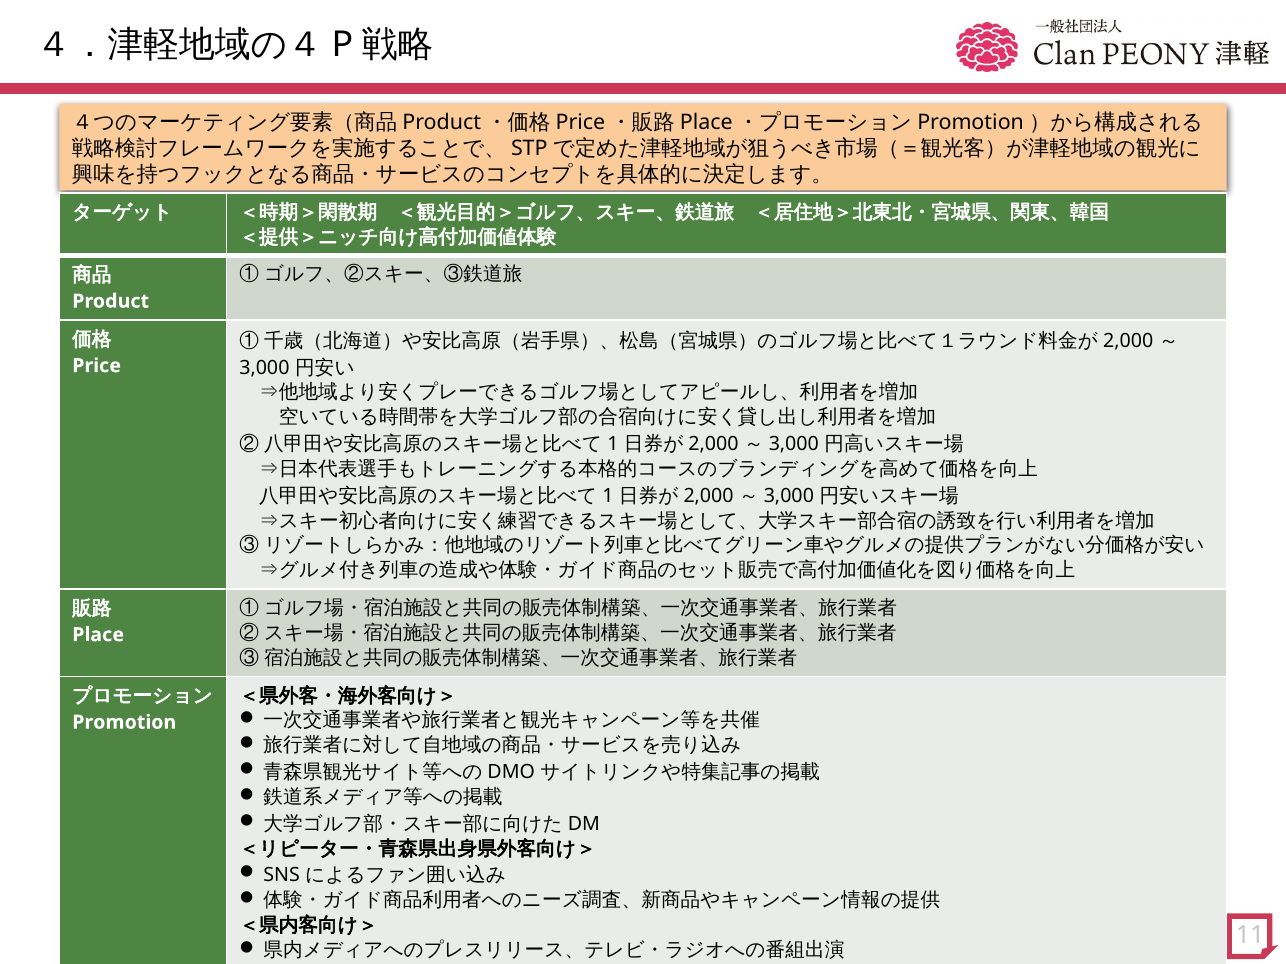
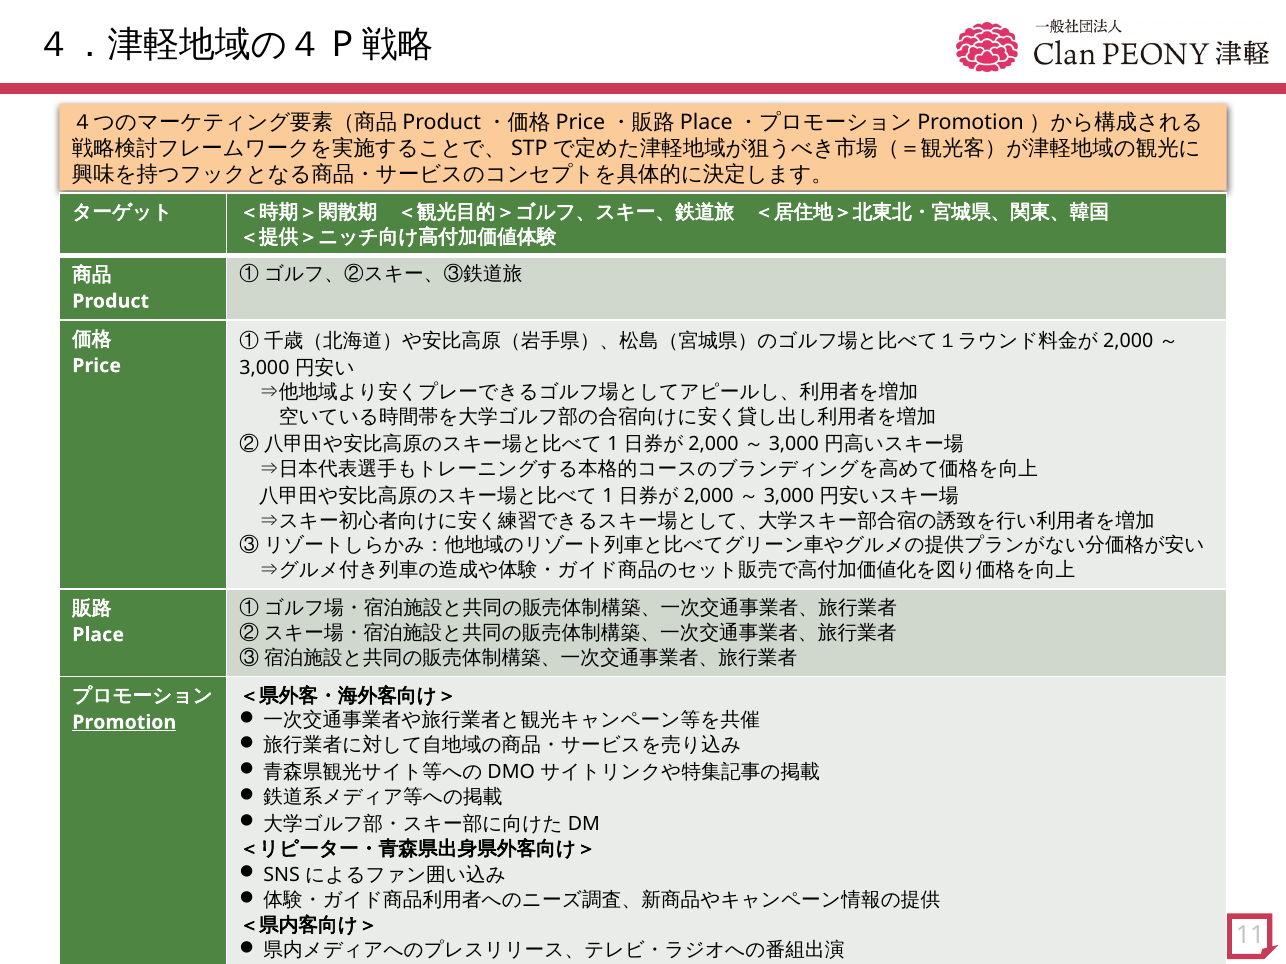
Promotion underline: none -> present
